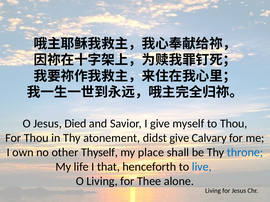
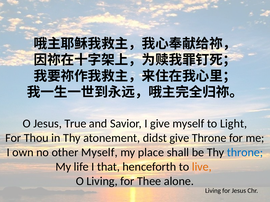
Died: Died -> True
to Thou: Thou -> Light
give Calvary: Calvary -> Throne
other Thyself: Thyself -> Myself
live colour: blue -> orange
